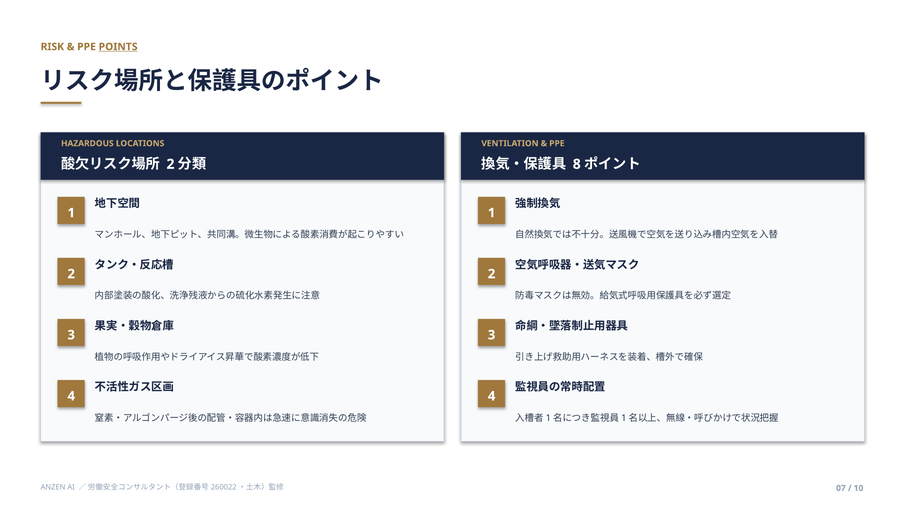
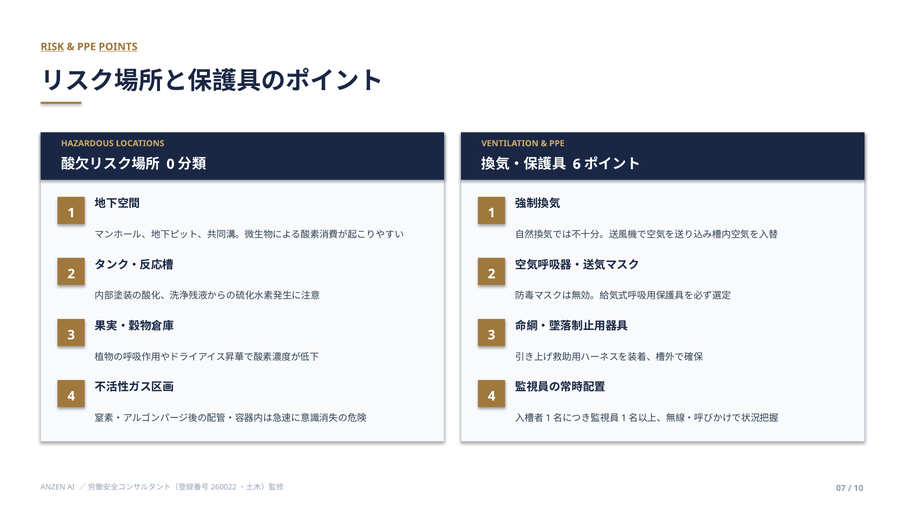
RISK underline: none -> present
2 at (170, 164): 2 -> 0
8: 8 -> 6
